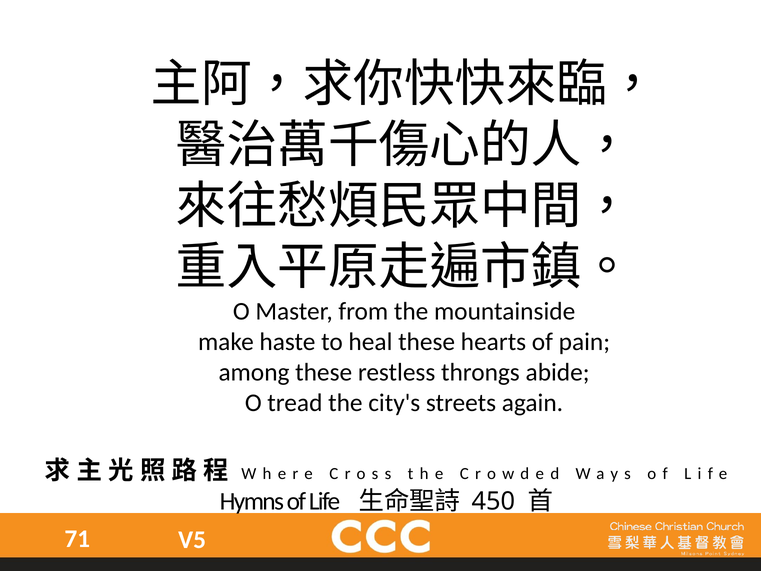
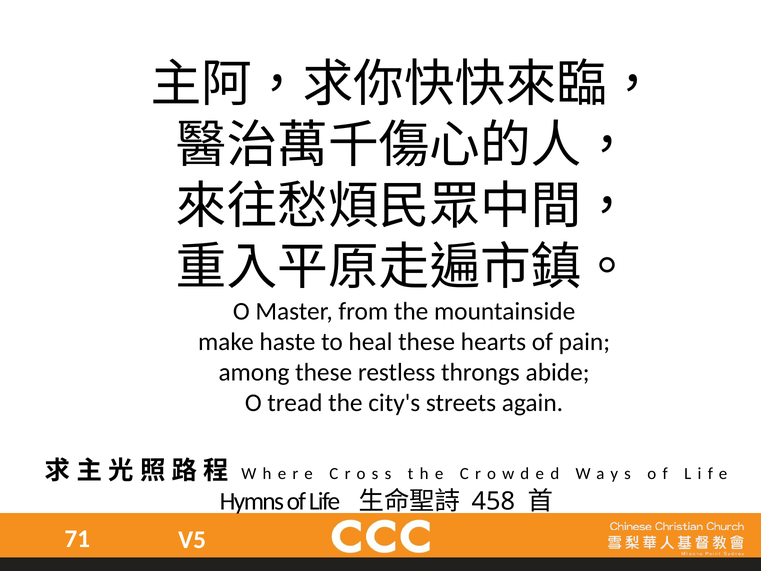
450: 450 -> 458
